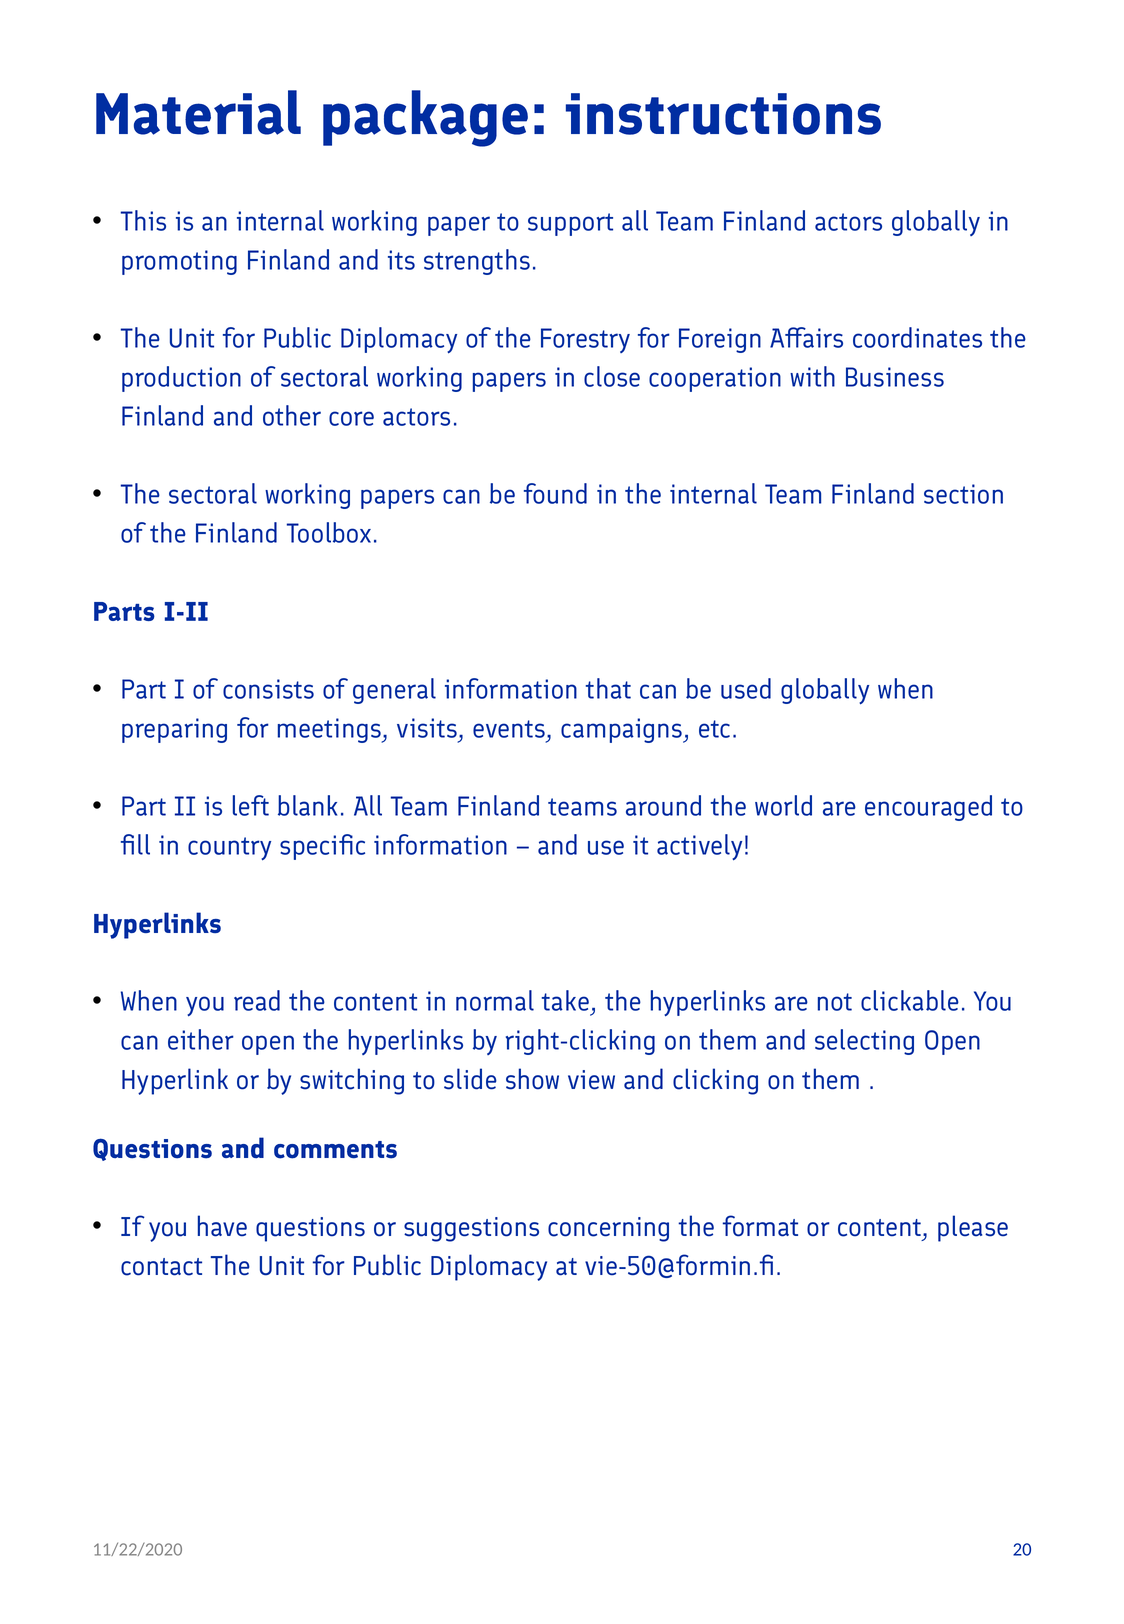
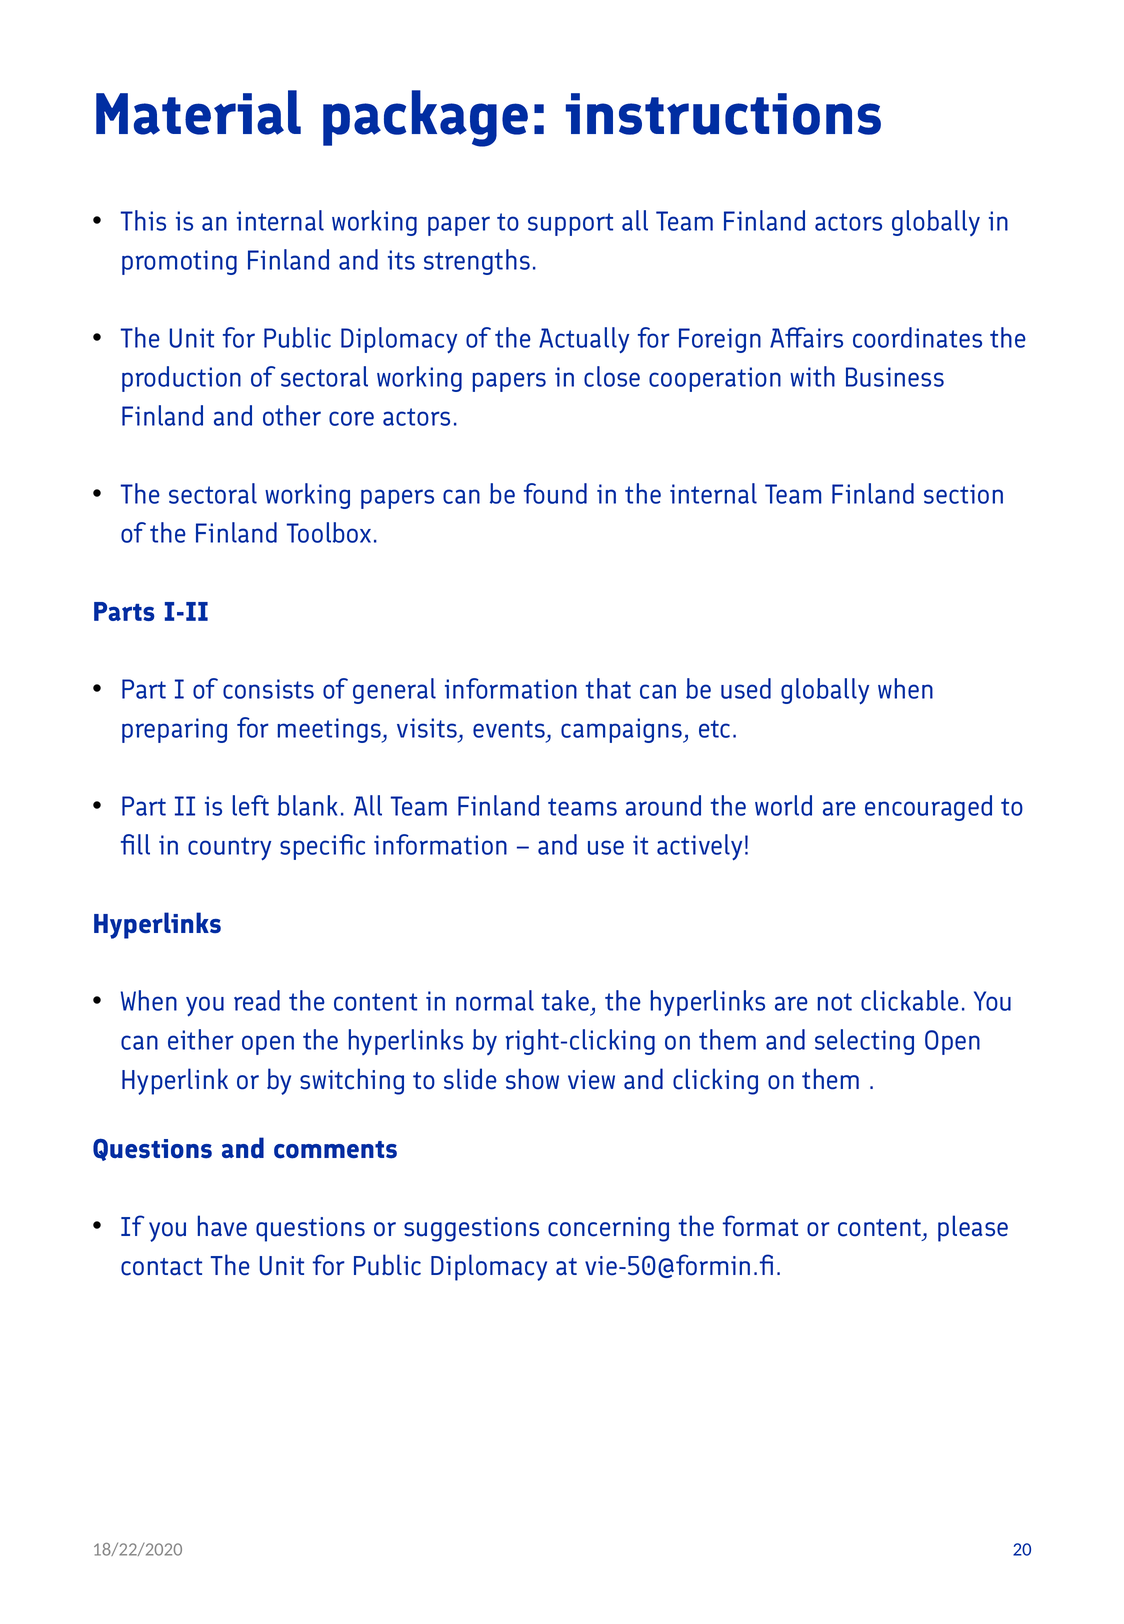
Forestry: Forestry -> Actually
11/22/2020: 11/22/2020 -> 18/22/2020
